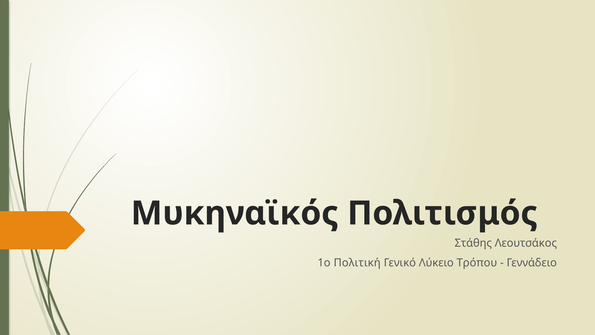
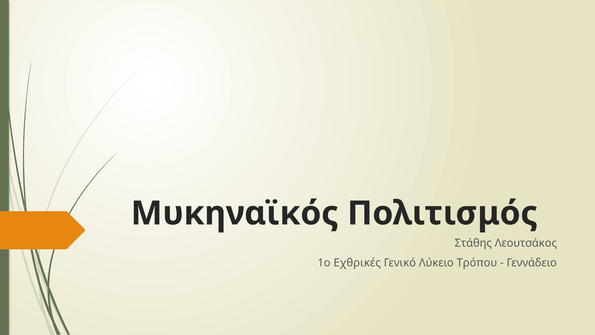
Πολιτική: Πολιτική -> Εχθρικές
